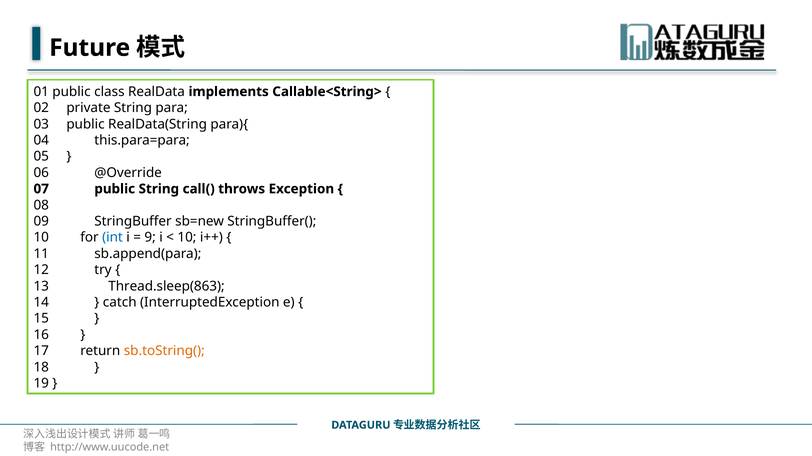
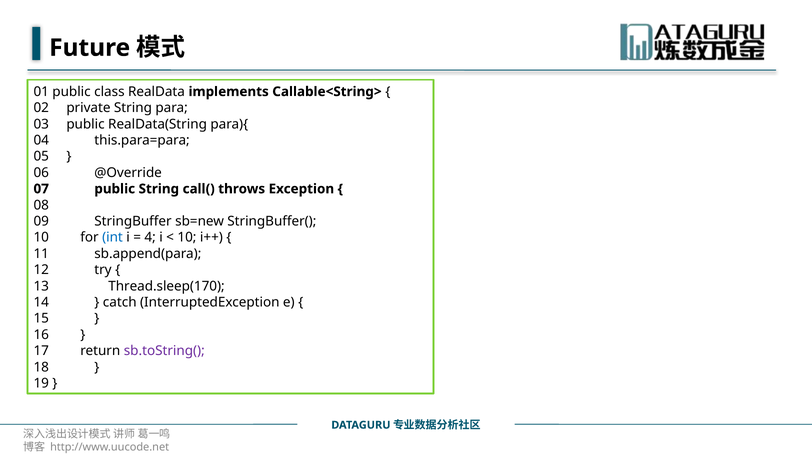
9: 9 -> 4
Thread.sleep(863: Thread.sleep(863 -> Thread.sleep(170
sb.toString( colour: orange -> purple
